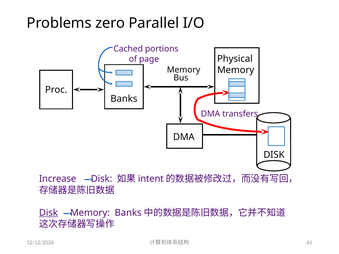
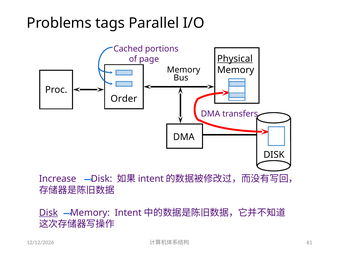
zero: zero -> tags
Physical underline: none -> present
Banks at (124, 99): Banks -> Order
Memory Banks: Banks -> Intent
